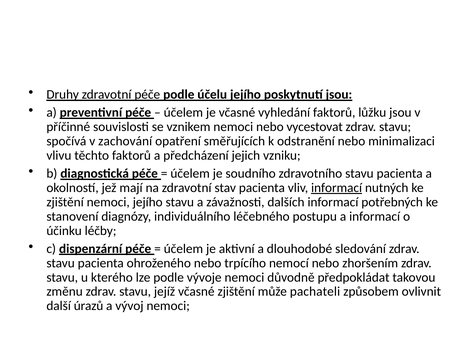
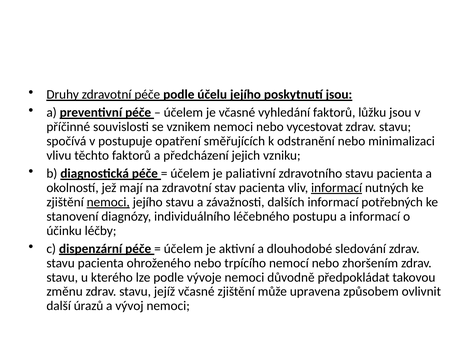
zachování: zachování -> postupuje
soudního: soudního -> paliativní
nemoci at (108, 202) underline: none -> present
pachateli: pachateli -> upravena
